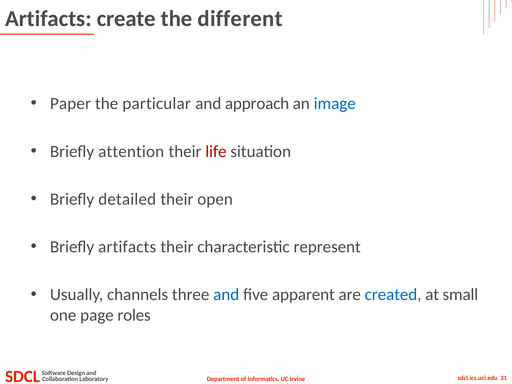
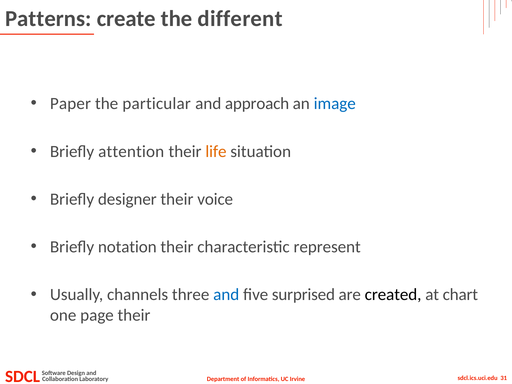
Artifacts at (48, 19): Artifacts -> Patterns
life colour: red -> orange
detailed: detailed -> designer
open: open -> voice
Briefly artifacts: artifacts -> notation
apparent: apparent -> surprised
created colour: blue -> black
small: small -> chart
page roles: roles -> their
